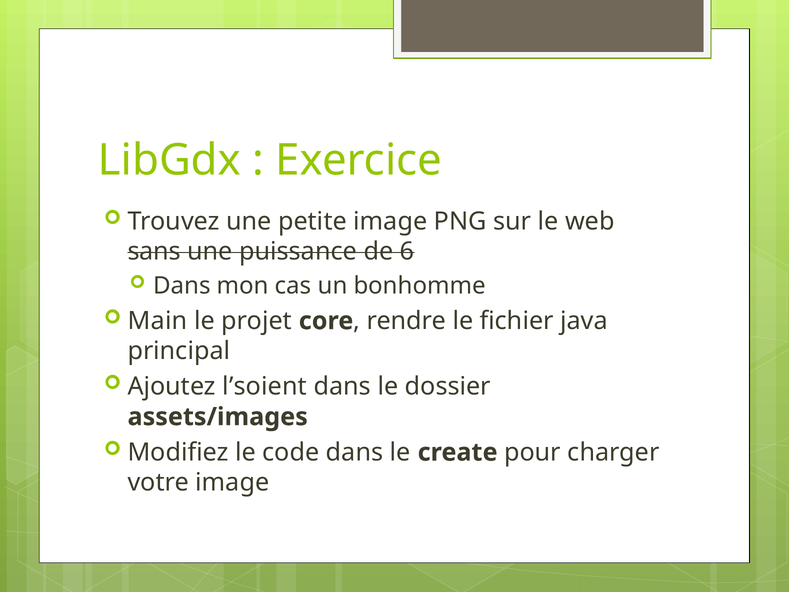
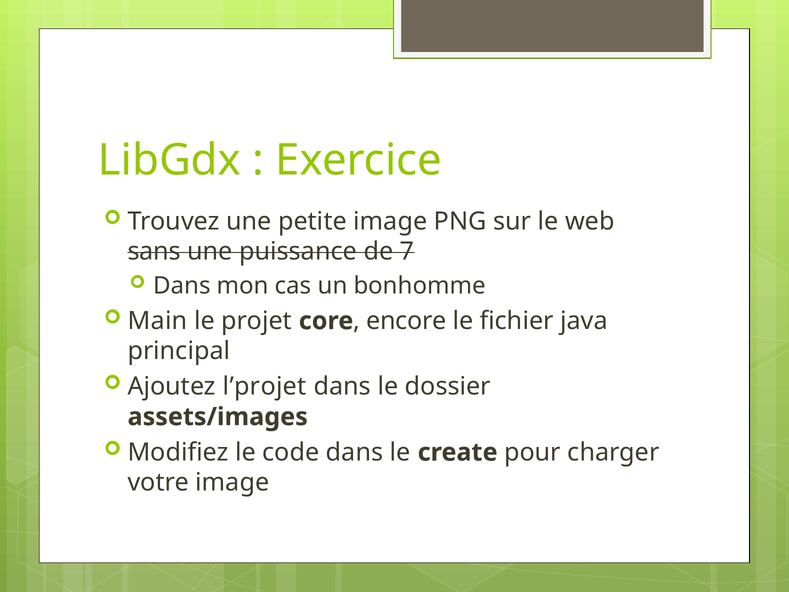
6: 6 -> 7
rendre: rendre -> encore
l’soient: l’soient -> l’projet
